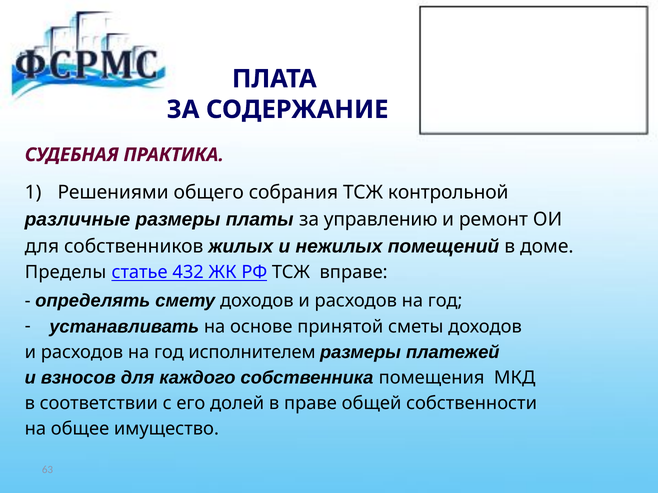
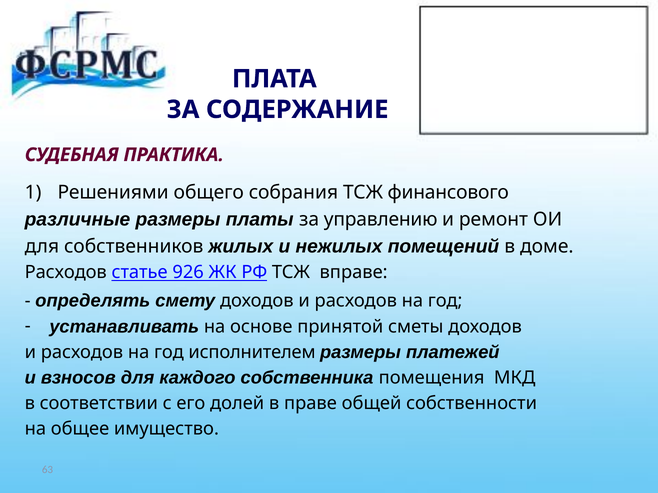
контрольной: контрольной -> финансового
Пределы at (66, 273): Пределы -> Расходов
432: 432 -> 926
